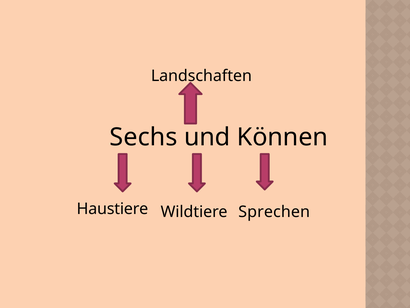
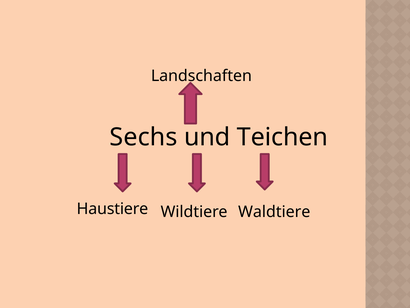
Können: Können -> Teichen
Sprechen: Sprechen -> Waldtiere
